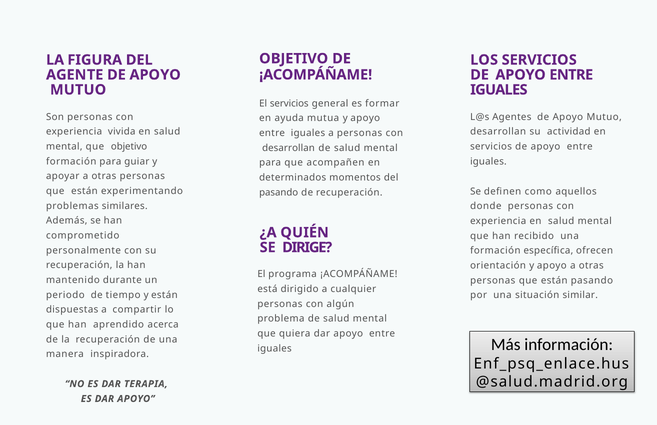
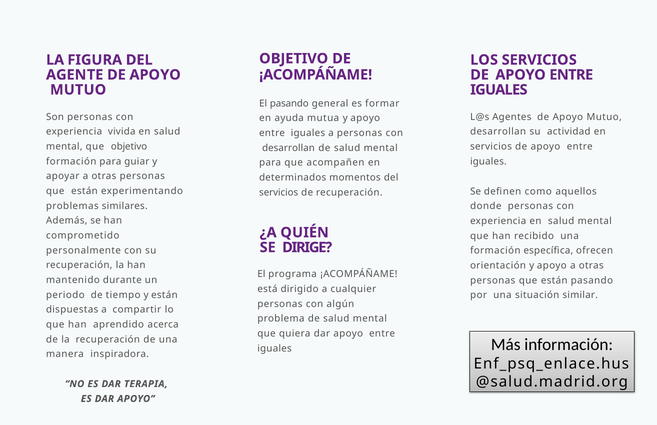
El servicios: servicios -> pasando
pasando at (279, 192): pasando -> servicios
